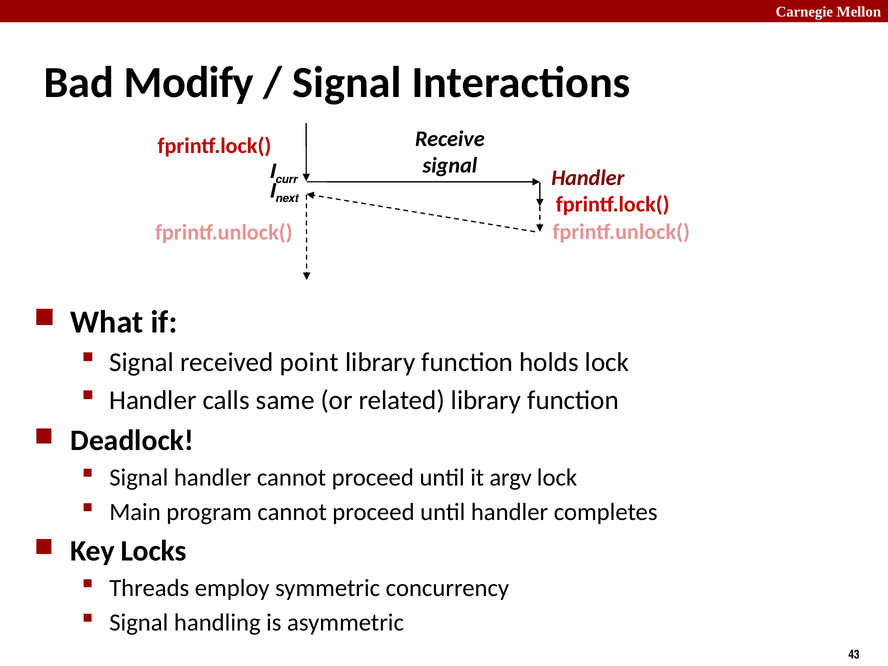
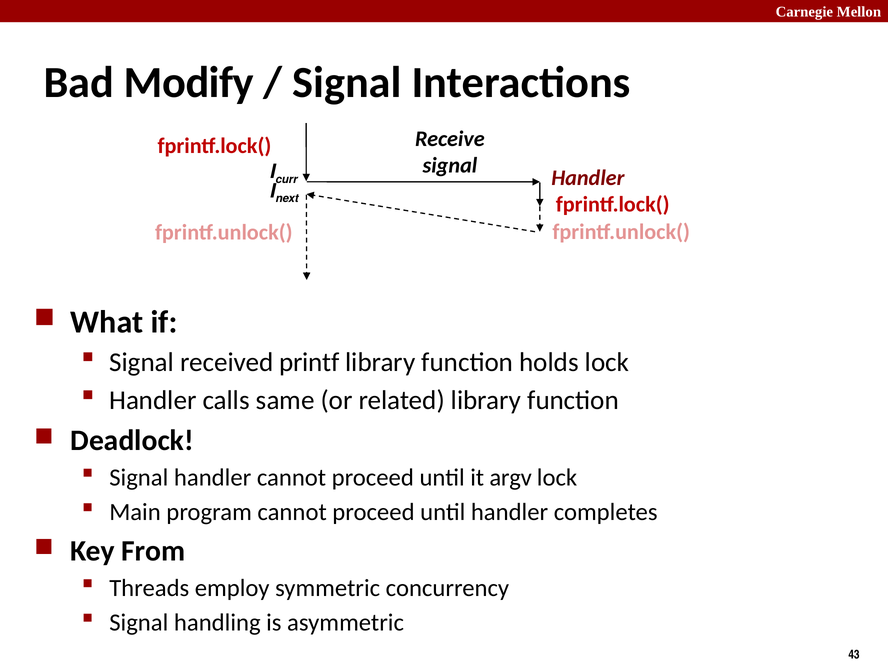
point: point -> printf
Locks: Locks -> From
